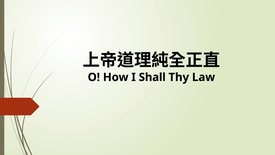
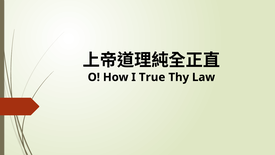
Shall: Shall -> True
